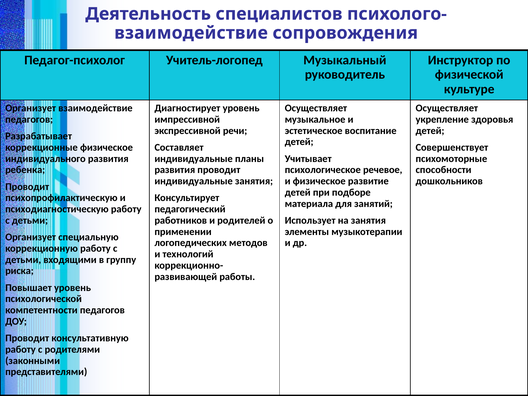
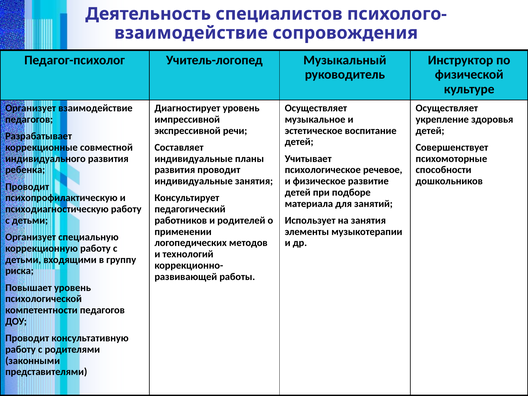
коррекционные физическое: физическое -> совместной
